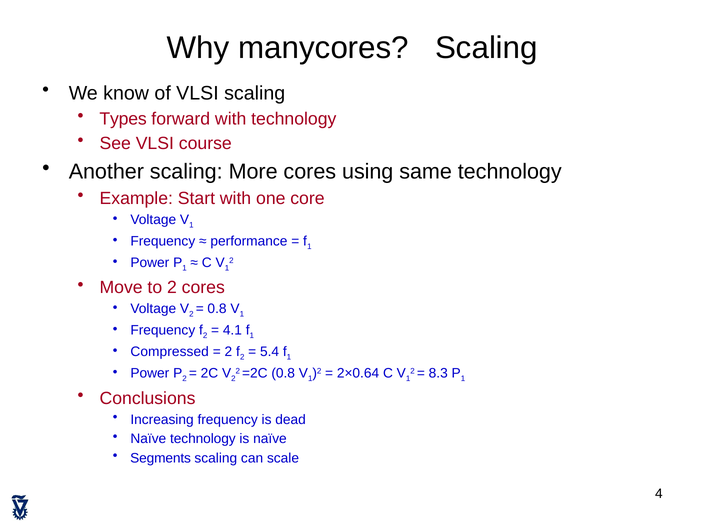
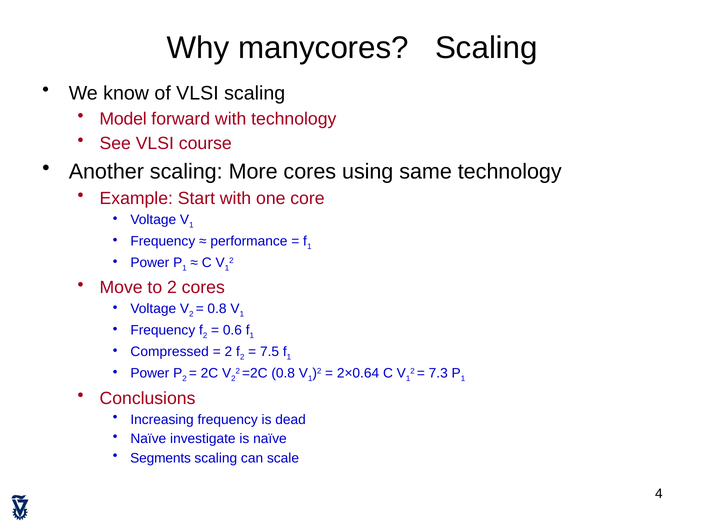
Types: Types -> Model
4.1: 4.1 -> 0.6
5.4: 5.4 -> 7.5
8.3: 8.3 -> 7.3
Naïve technology: technology -> investigate
